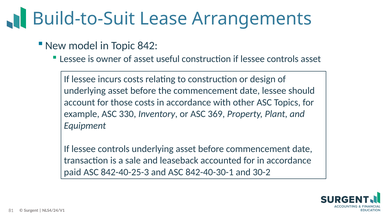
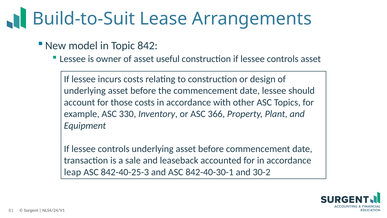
369: 369 -> 366
paid: paid -> leap
